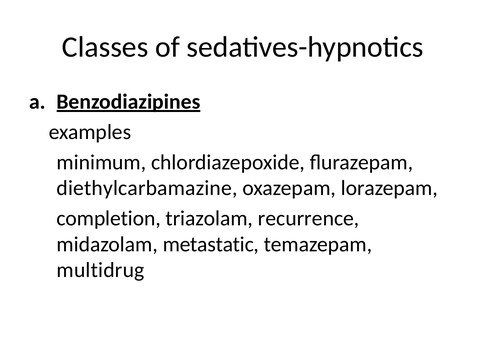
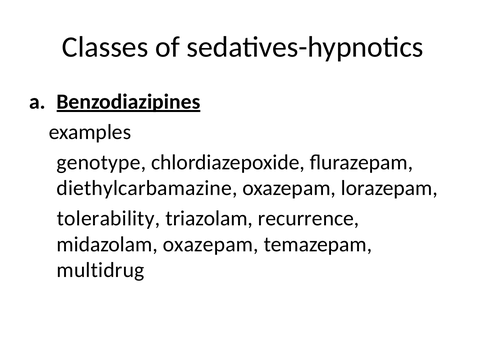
minimum: minimum -> genotype
completion: completion -> tolerability
midazolam metastatic: metastatic -> oxazepam
